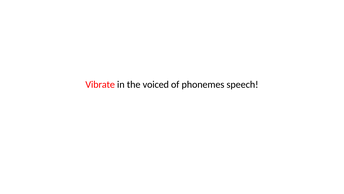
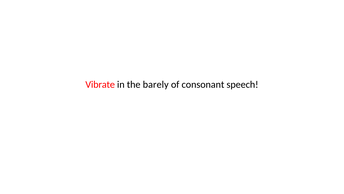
voiced: voiced -> barely
phonemes: phonemes -> consonant
